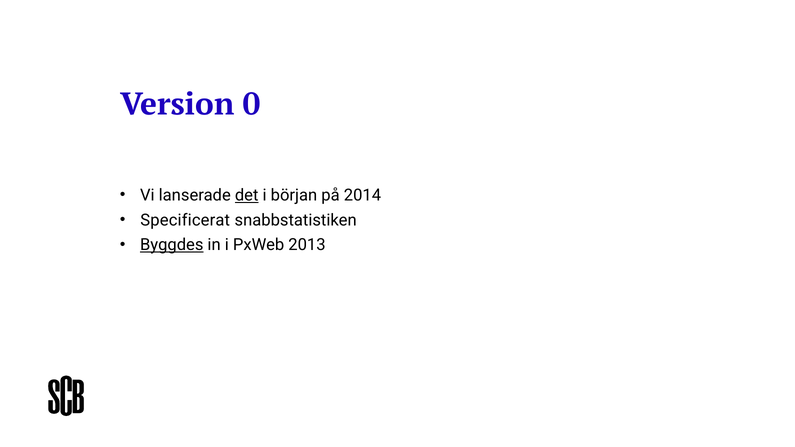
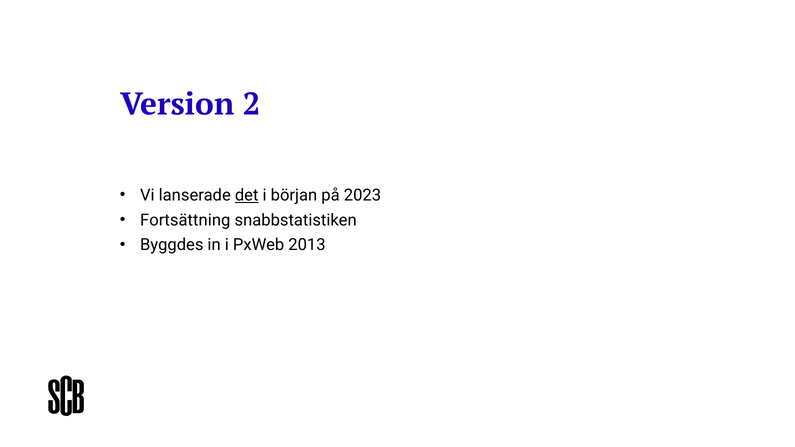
0: 0 -> 2
2014: 2014 -> 2023
Specificerat: Specificerat -> Fortsättning
Byggdes underline: present -> none
